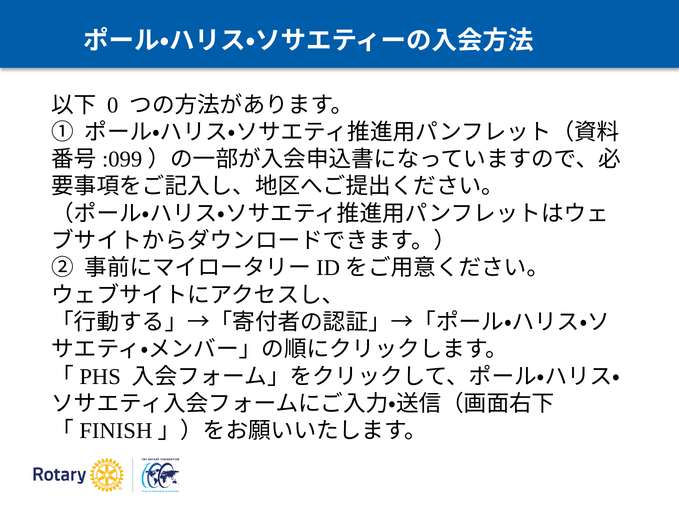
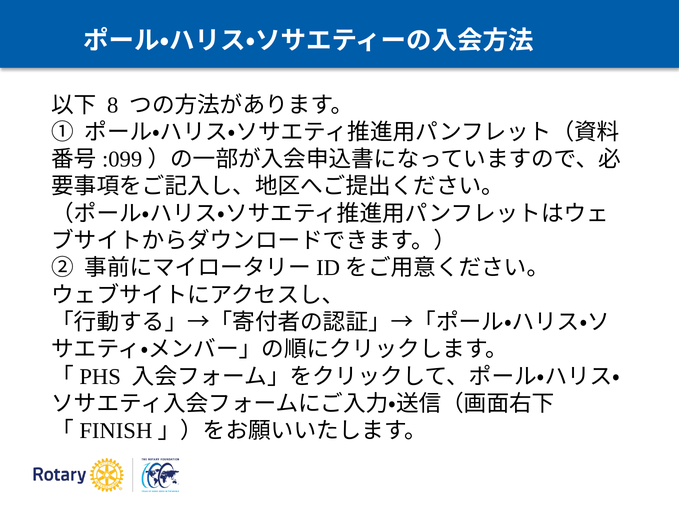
0: 0 -> 8
